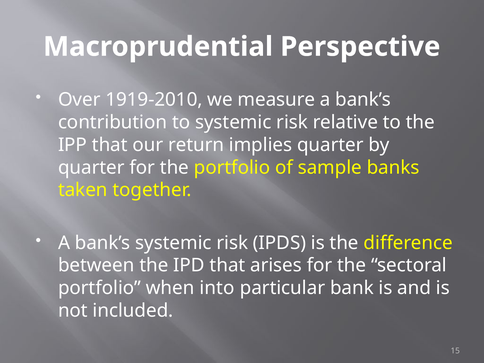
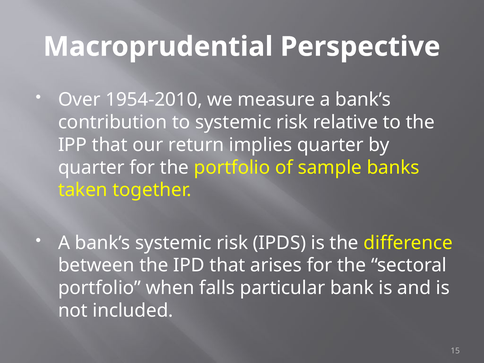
1919-2010: 1919-2010 -> 1954-2010
into: into -> falls
